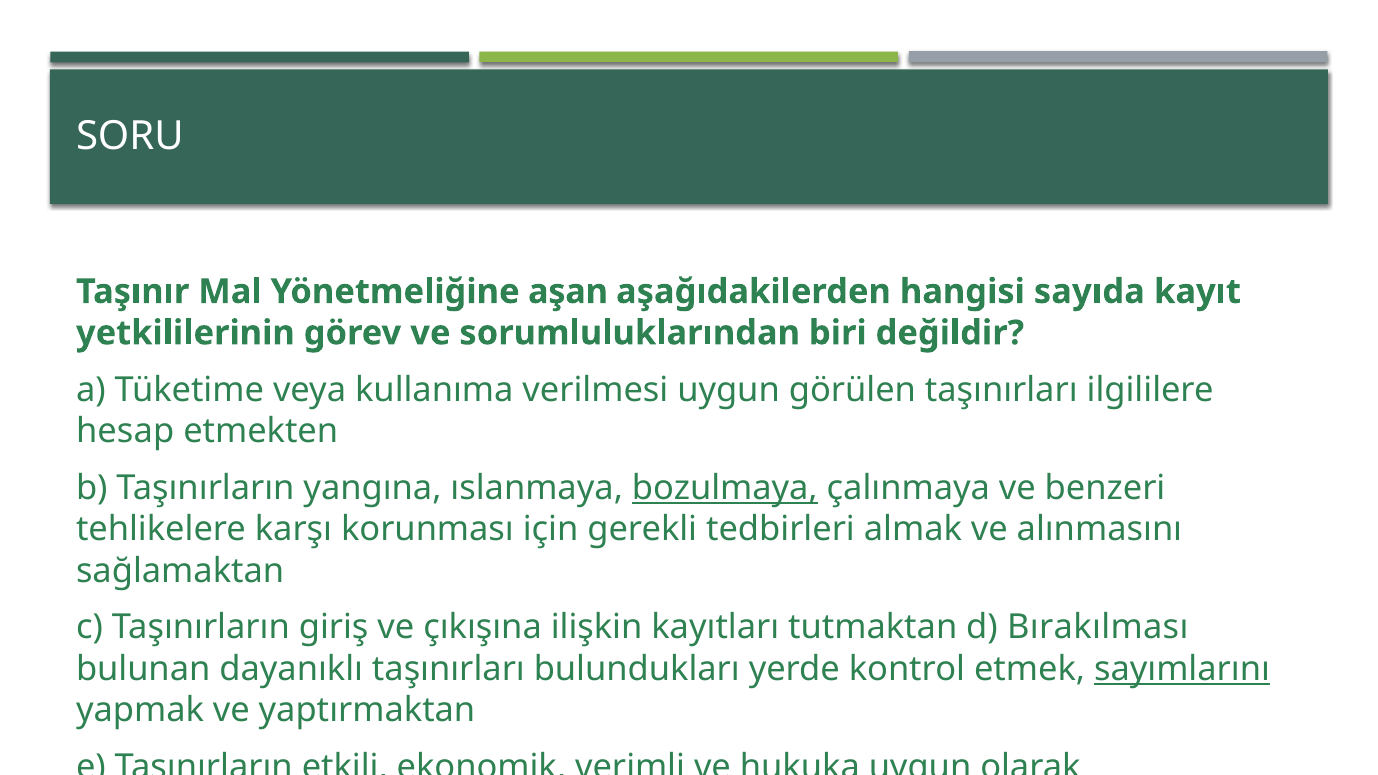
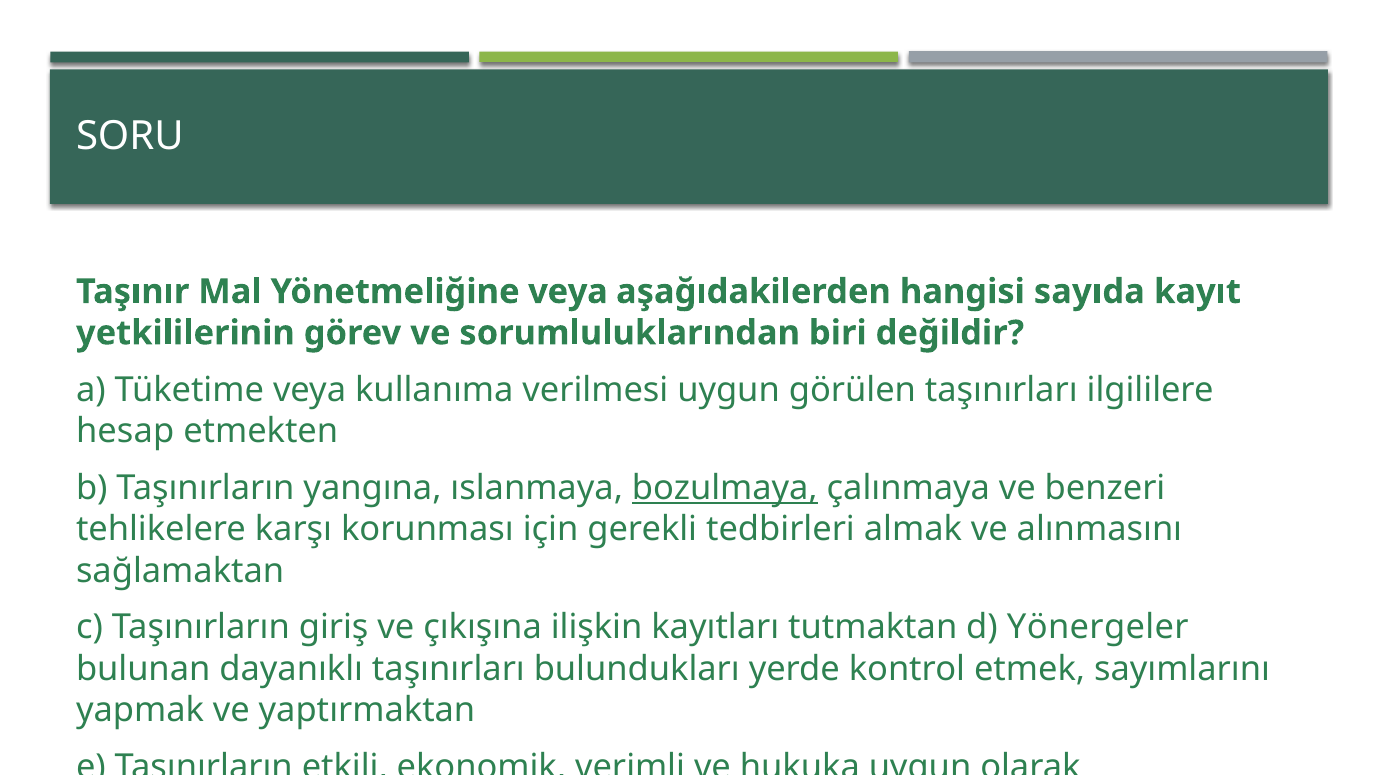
Yönetmeliğine aşan: aşan -> veya
Bırakılması: Bırakılması -> Yönergeler
sayımlarını underline: present -> none
